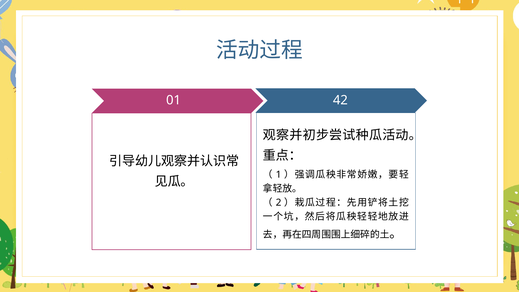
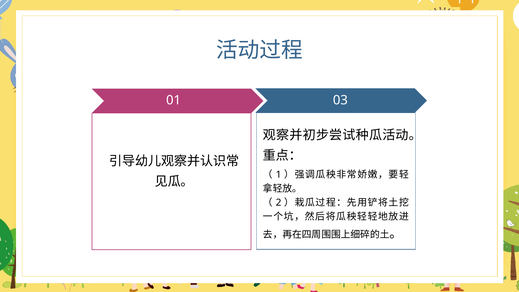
42: 42 -> 03
